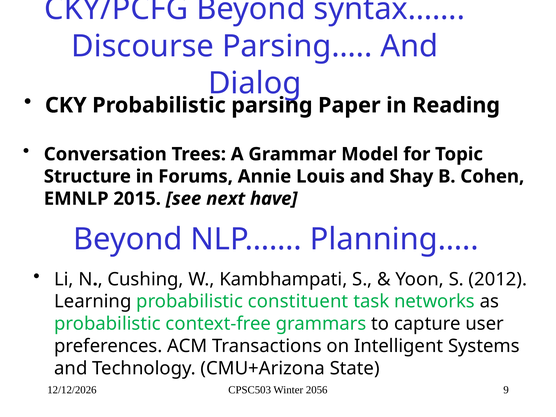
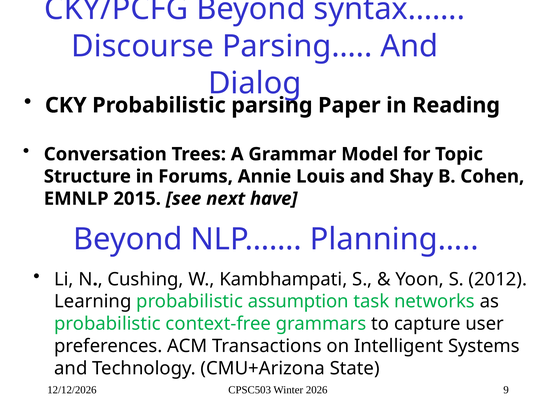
constituent: constituent -> assumption
2056: 2056 -> 2026
